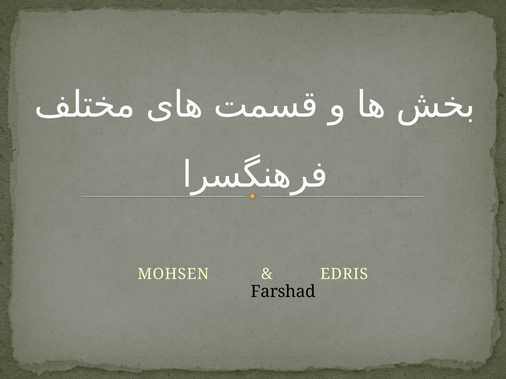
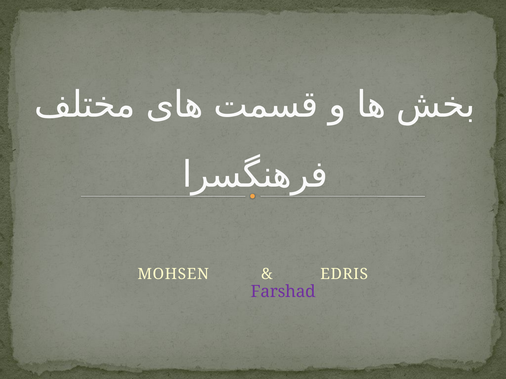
Farshad colour: black -> purple
